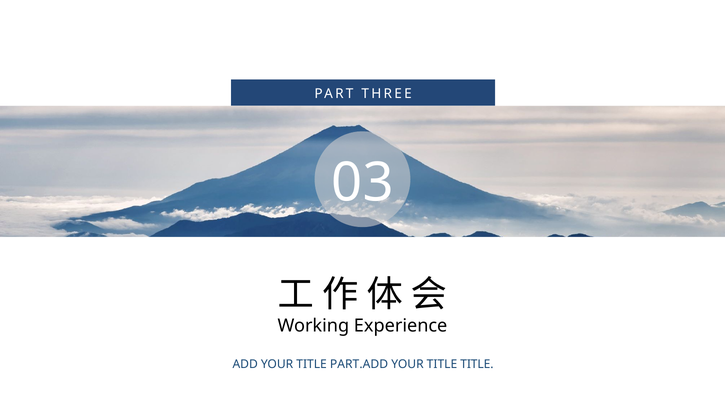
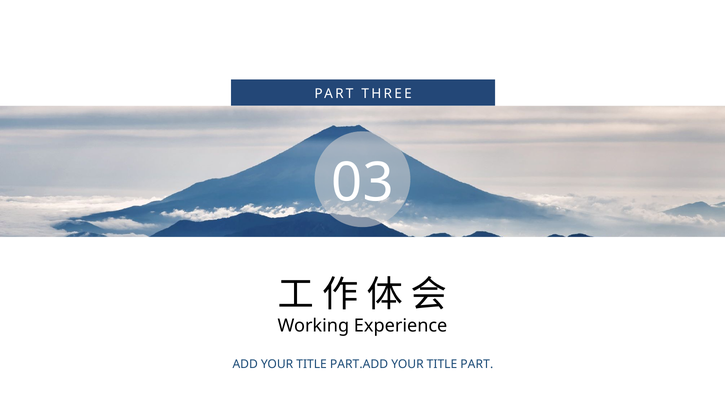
TITLE TITLE: TITLE -> PART
